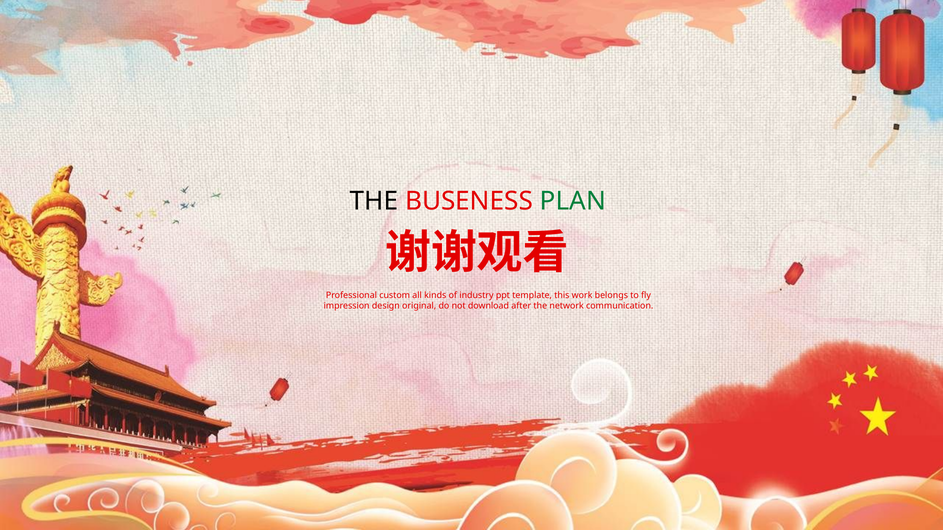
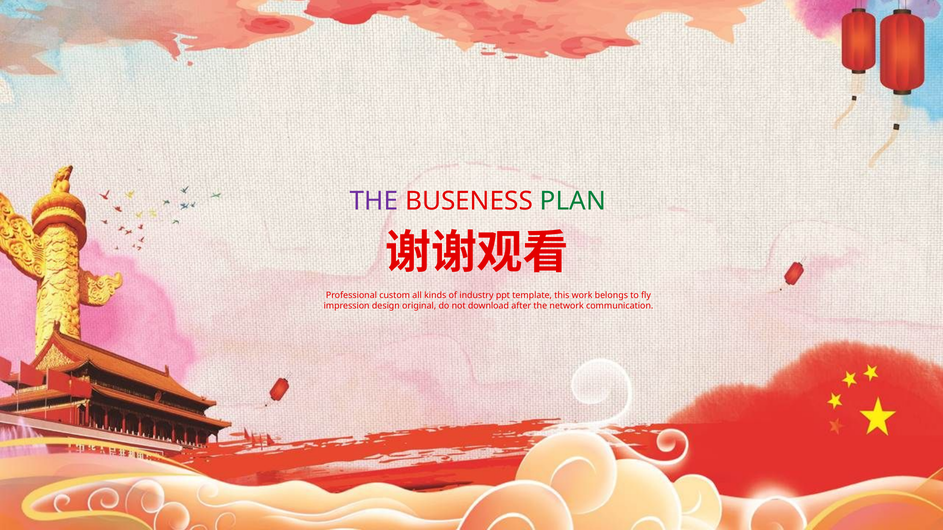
THE at (374, 201) colour: black -> purple
